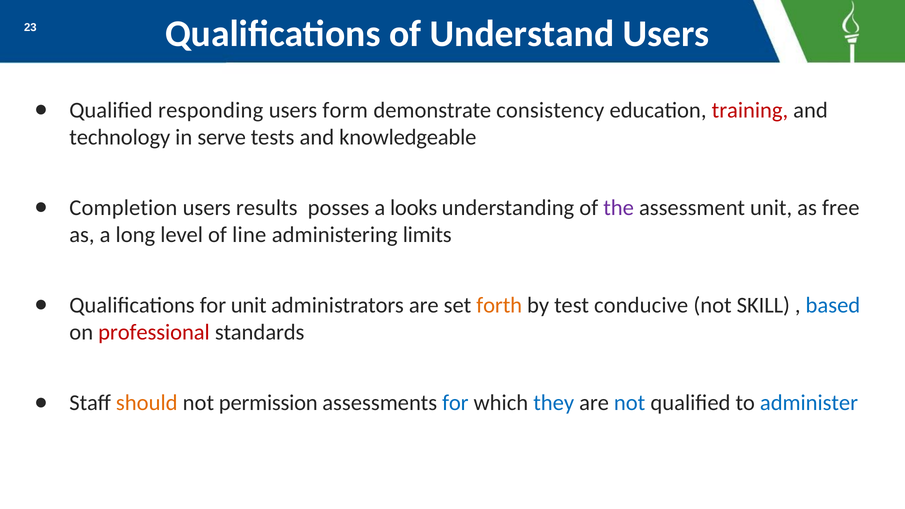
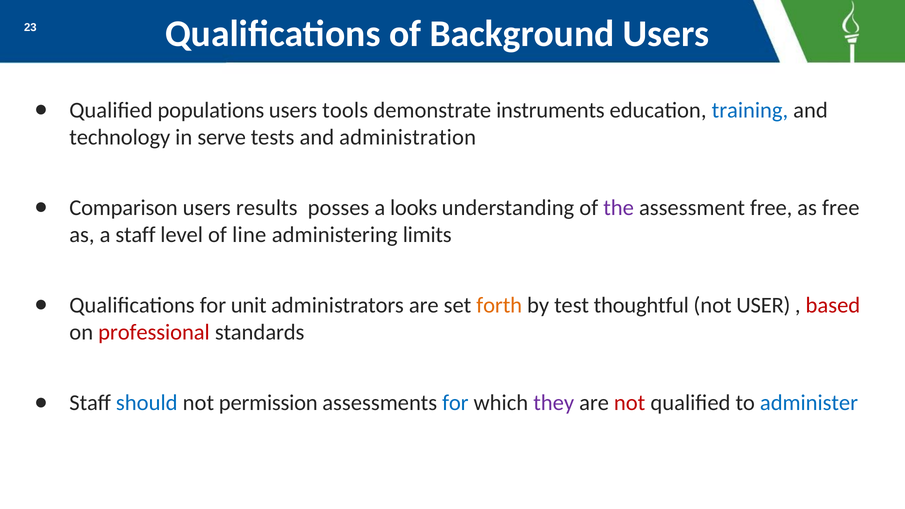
Understand: Understand -> Background
responding: responding -> populations
form: form -> tools
consistency: consistency -> instruments
training colour: red -> blue
knowledgeable: knowledgeable -> administration
Completion: Completion -> Comparison
assessment unit: unit -> free
a long: long -> staff
conducive: conducive -> thoughtful
SKILL: SKILL -> USER
based colour: blue -> red
should colour: orange -> blue
they colour: blue -> purple
not at (630, 403) colour: blue -> red
